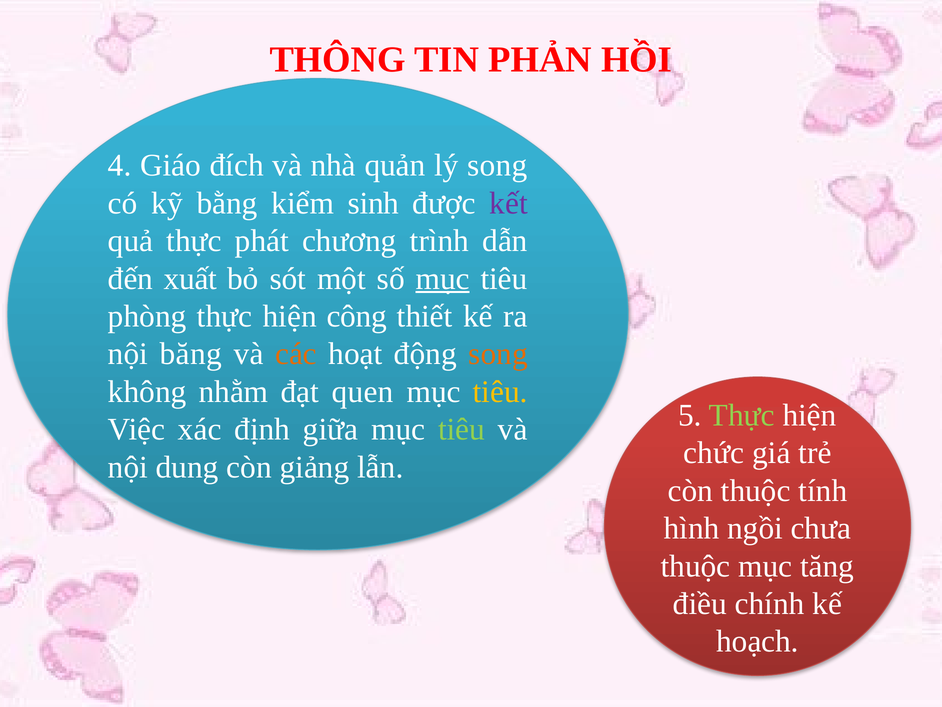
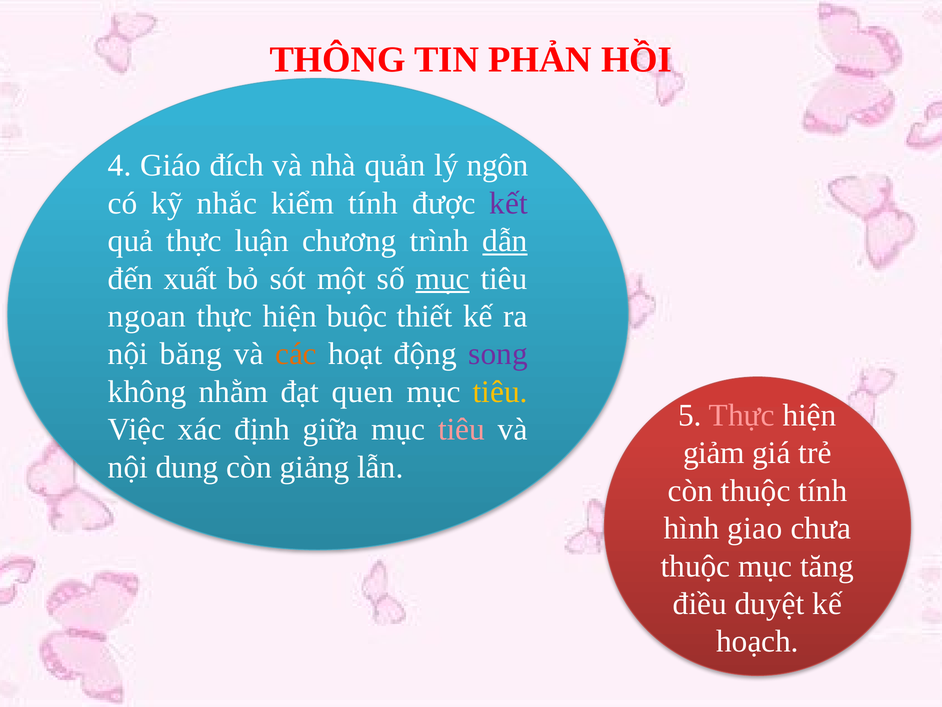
lý song: song -> ngôn
bằng: bằng -> nhắc
kiểm sinh: sinh -> tính
phát: phát -> luận
dẫn underline: none -> present
phòng: phòng -> ngoan
công: công -> buộc
song at (498, 354) colour: orange -> purple
Thực at (742, 415) colour: light green -> pink
tiêu at (462, 429) colour: light green -> pink
chức: chức -> giảm
ngồi: ngồi -> giao
chính: chính -> duyệt
